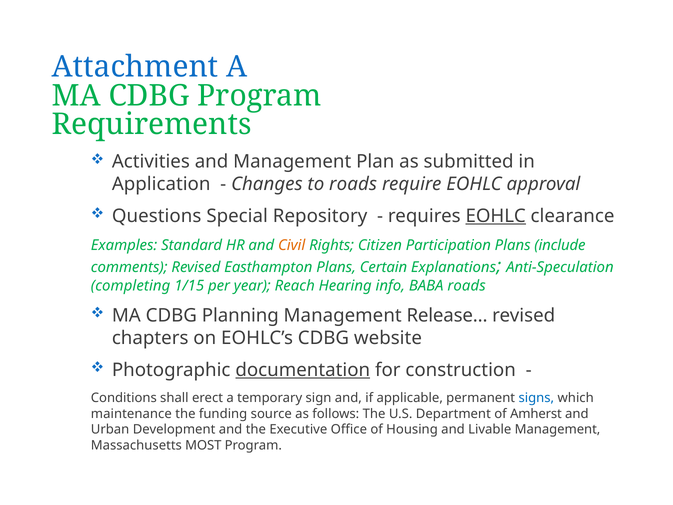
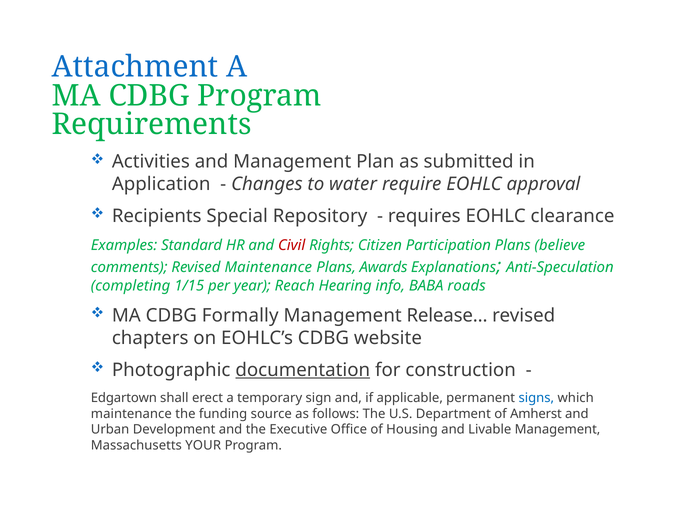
to roads: roads -> water
Questions: Questions -> Recipients
EOHLC at (496, 216) underline: present -> none
Civil colour: orange -> red
include: include -> believe
Revised Easthampton: Easthampton -> Maintenance
Certain: Certain -> Awards
Planning: Planning -> Formally
Conditions: Conditions -> Edgartown
MOST: MOST -> YOUR
